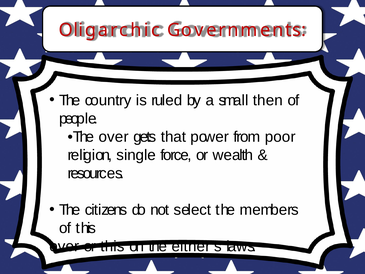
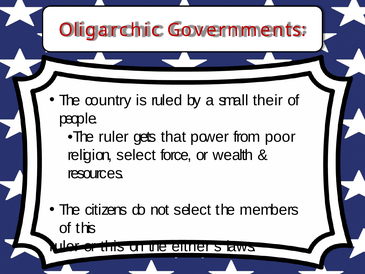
then: then -> their
The over: over -> ruler
religion single: single -> select
over at (64, 246): over -> ruler
